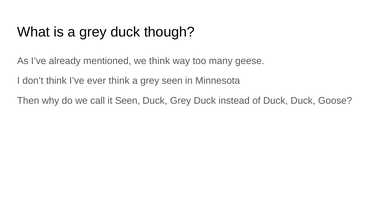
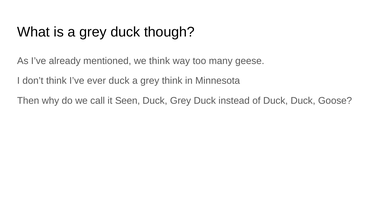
ever think: think -> duck
grey seen: seen -> think
